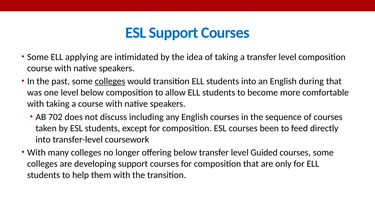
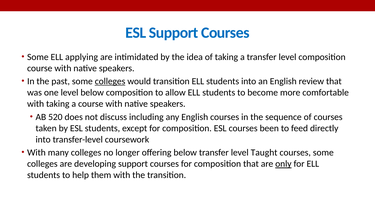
during: during -> review
702: 702 -> 520
Guided: Guided -> Taught
only underline: none -> present
